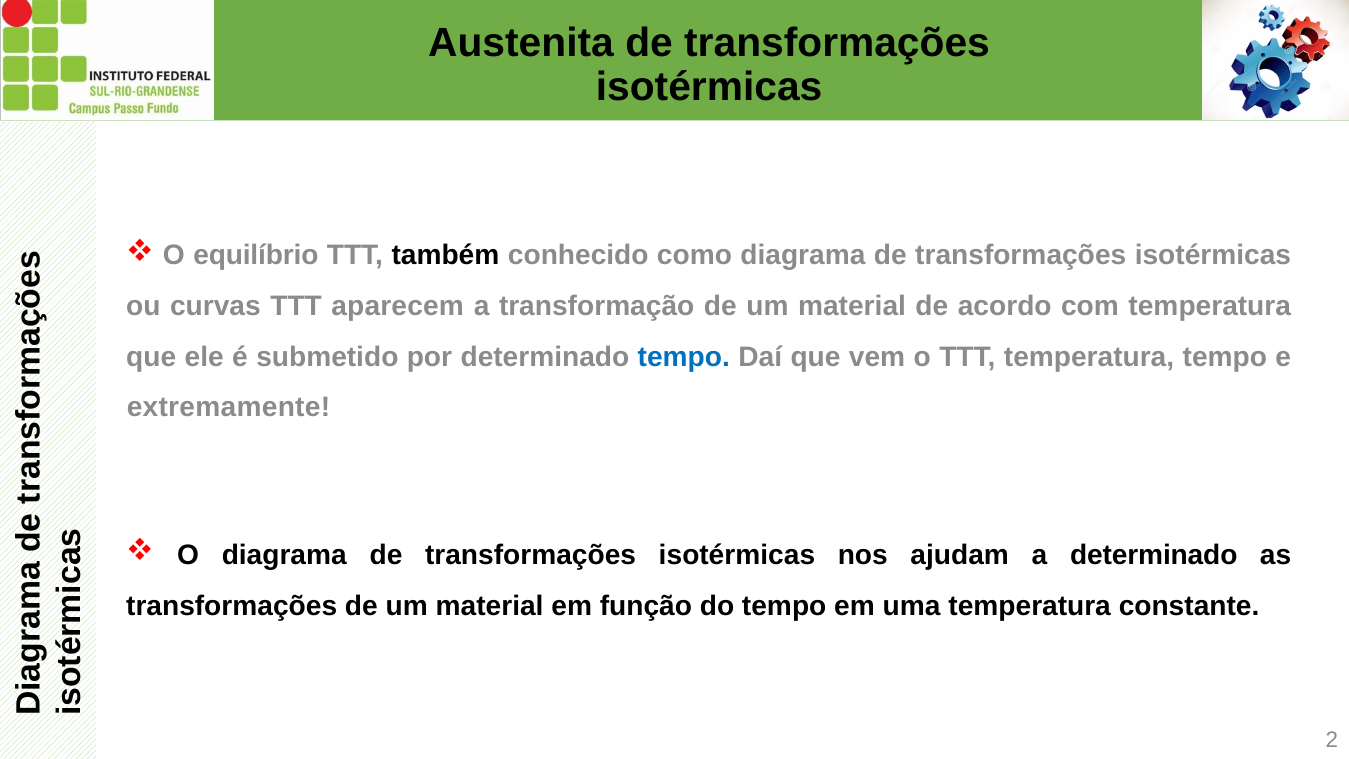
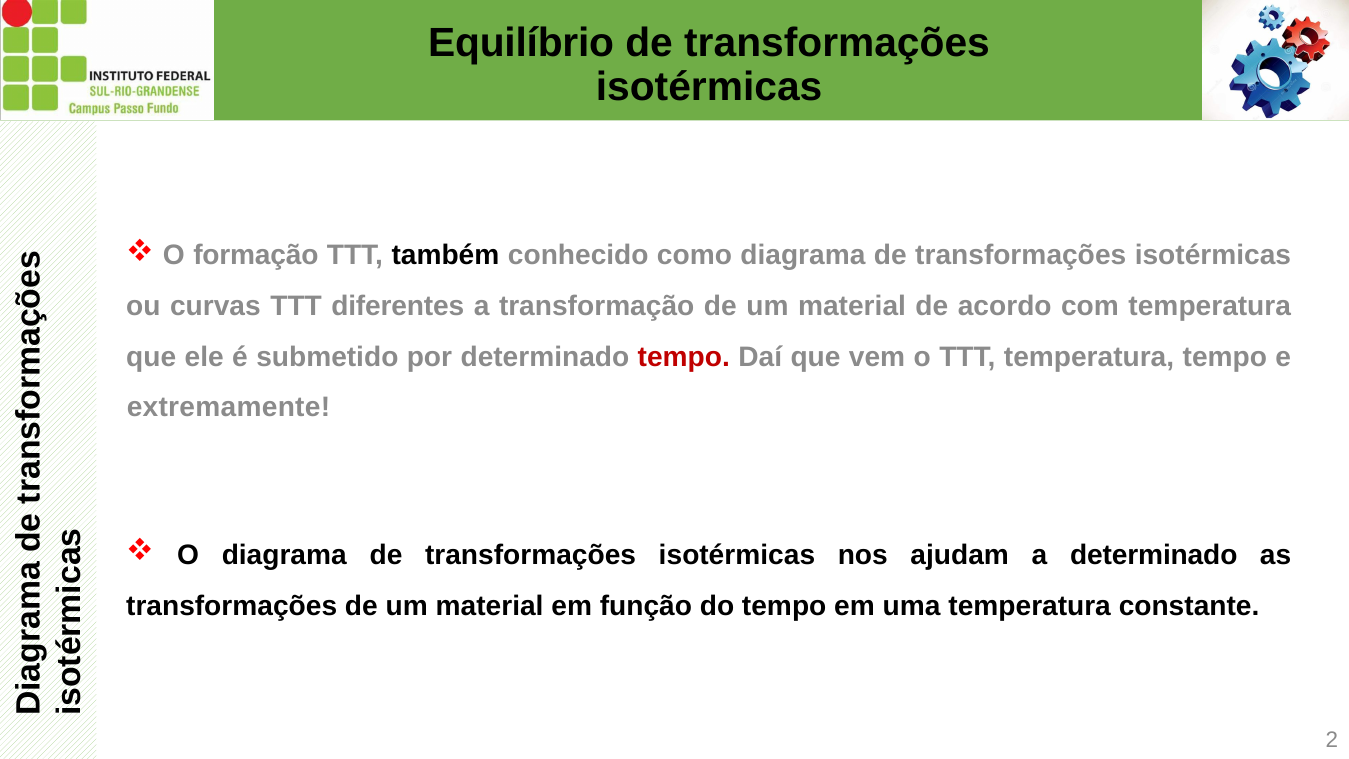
Austenita: Austenita -> Equilíbrio
equilíbrio: equilíbrio -> formação
aparecem: aparecem -> diferentes
tempo at (684, 357) colour: blue -> red
